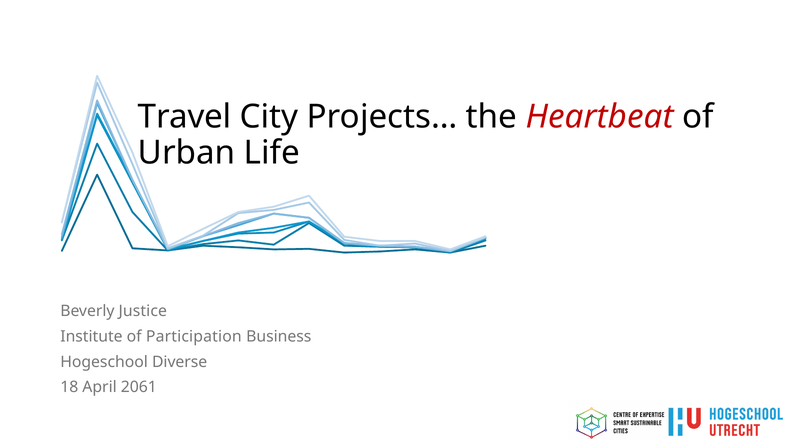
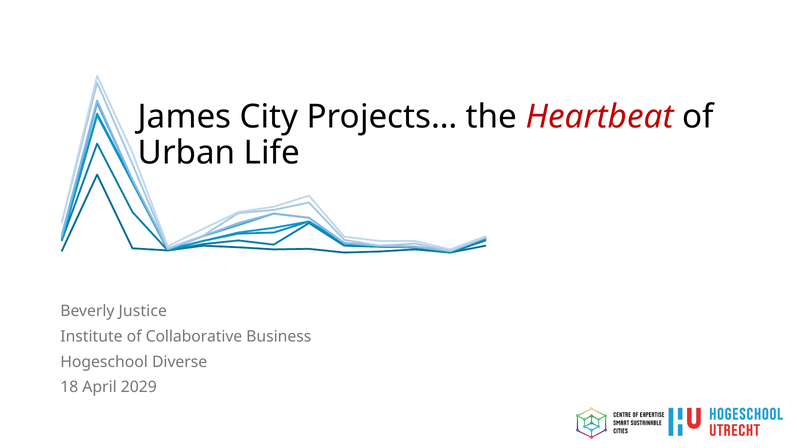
Travel: Travel -> James
Participation: Participation -> Collaborative
2061: 2061 -> 2029
